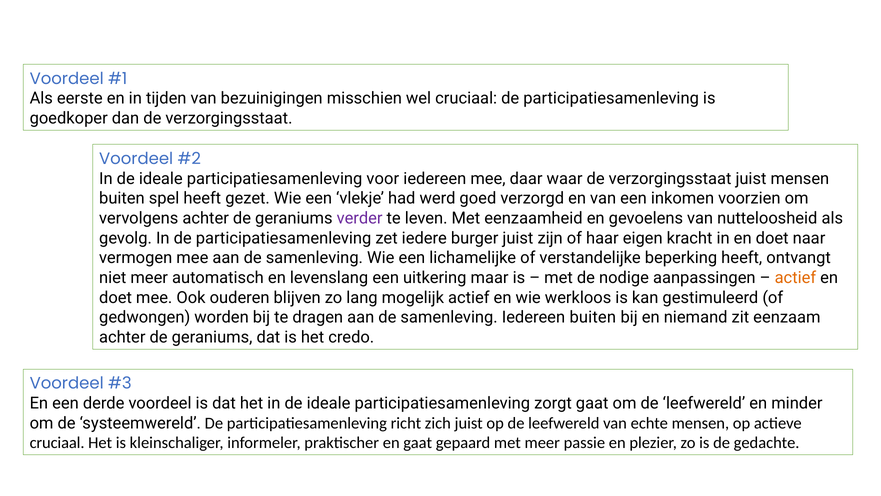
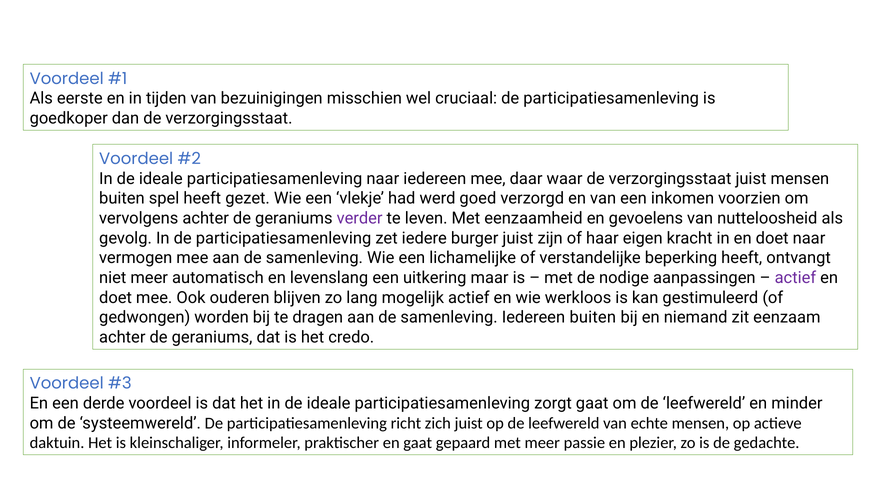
participatiesamenleving voor: voor -> naar
actief at (795, 278) colour: orange -> purple
cruciaal at (57, 443): cruciaal -> daktuin
